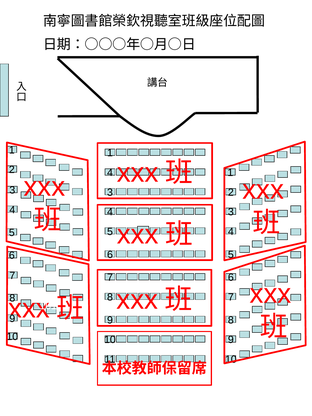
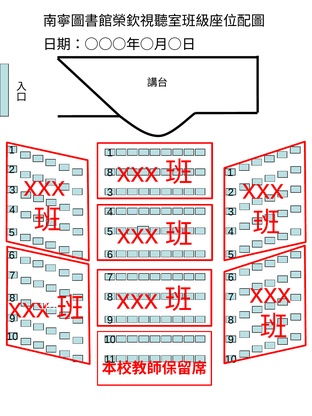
2 4: 4 -> 8
